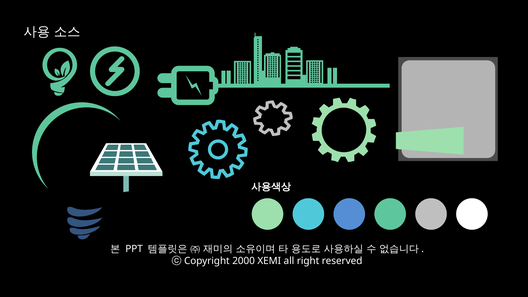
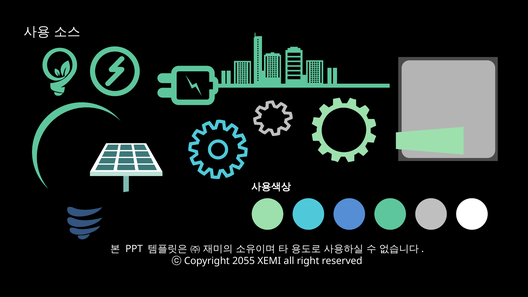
2000: 2000 -> 2055
